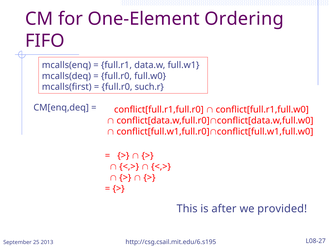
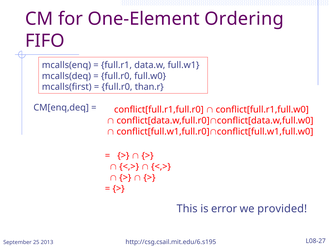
such.r: such.r -> than.r
after: after -> error
